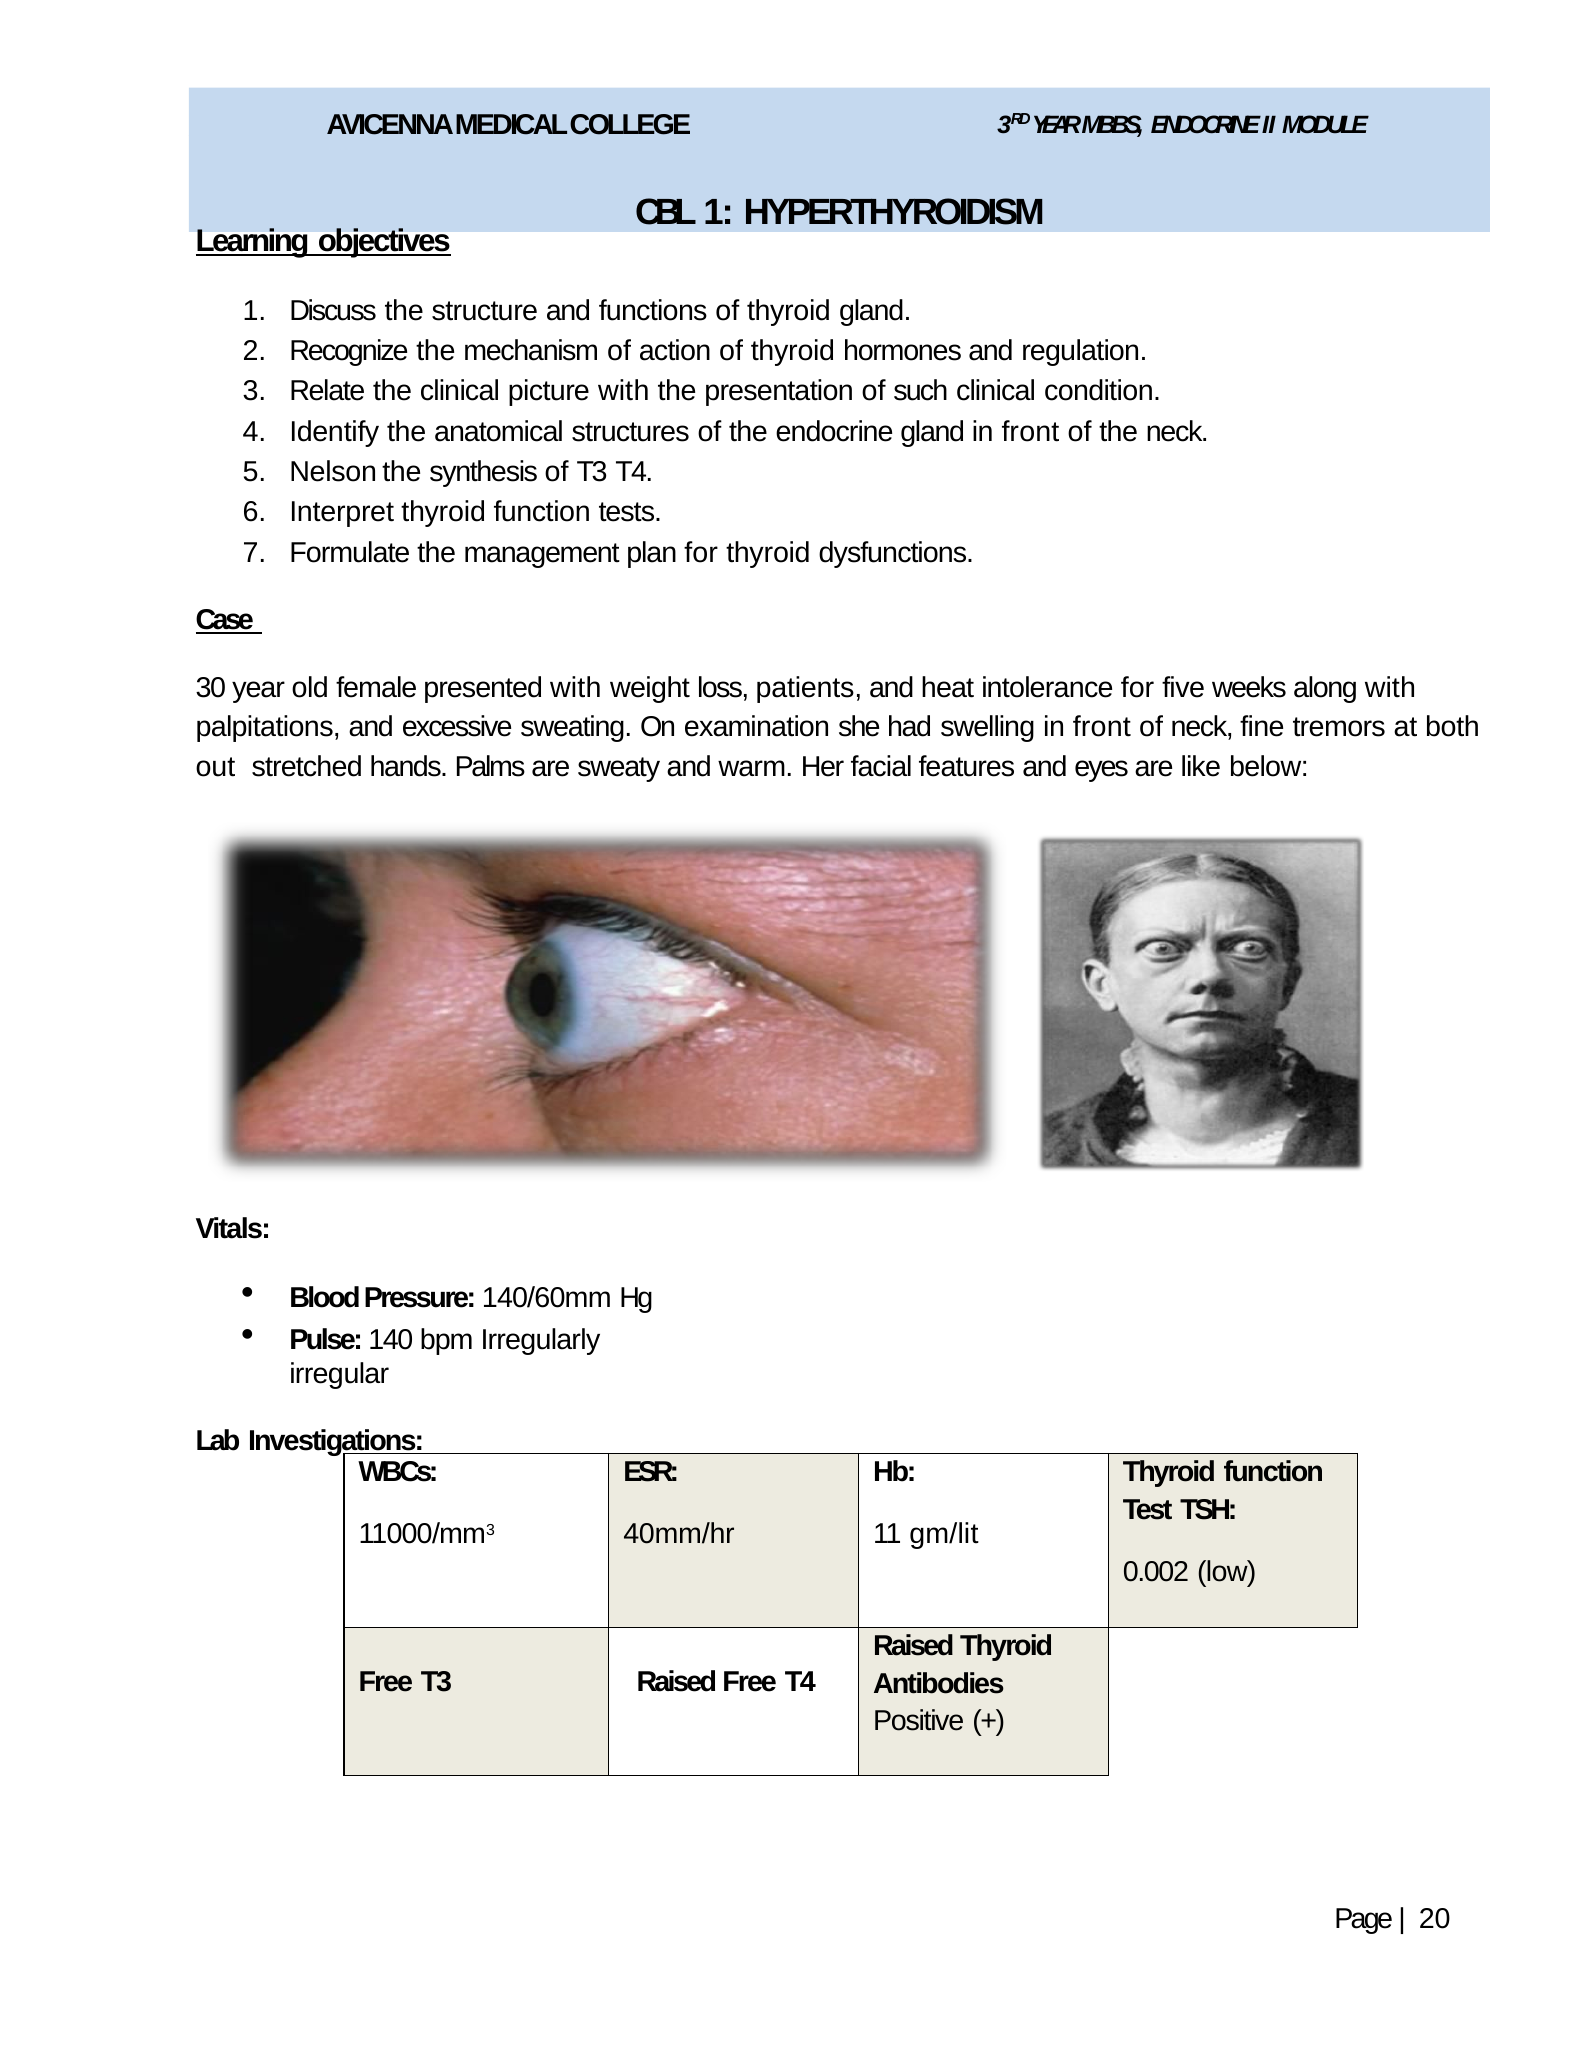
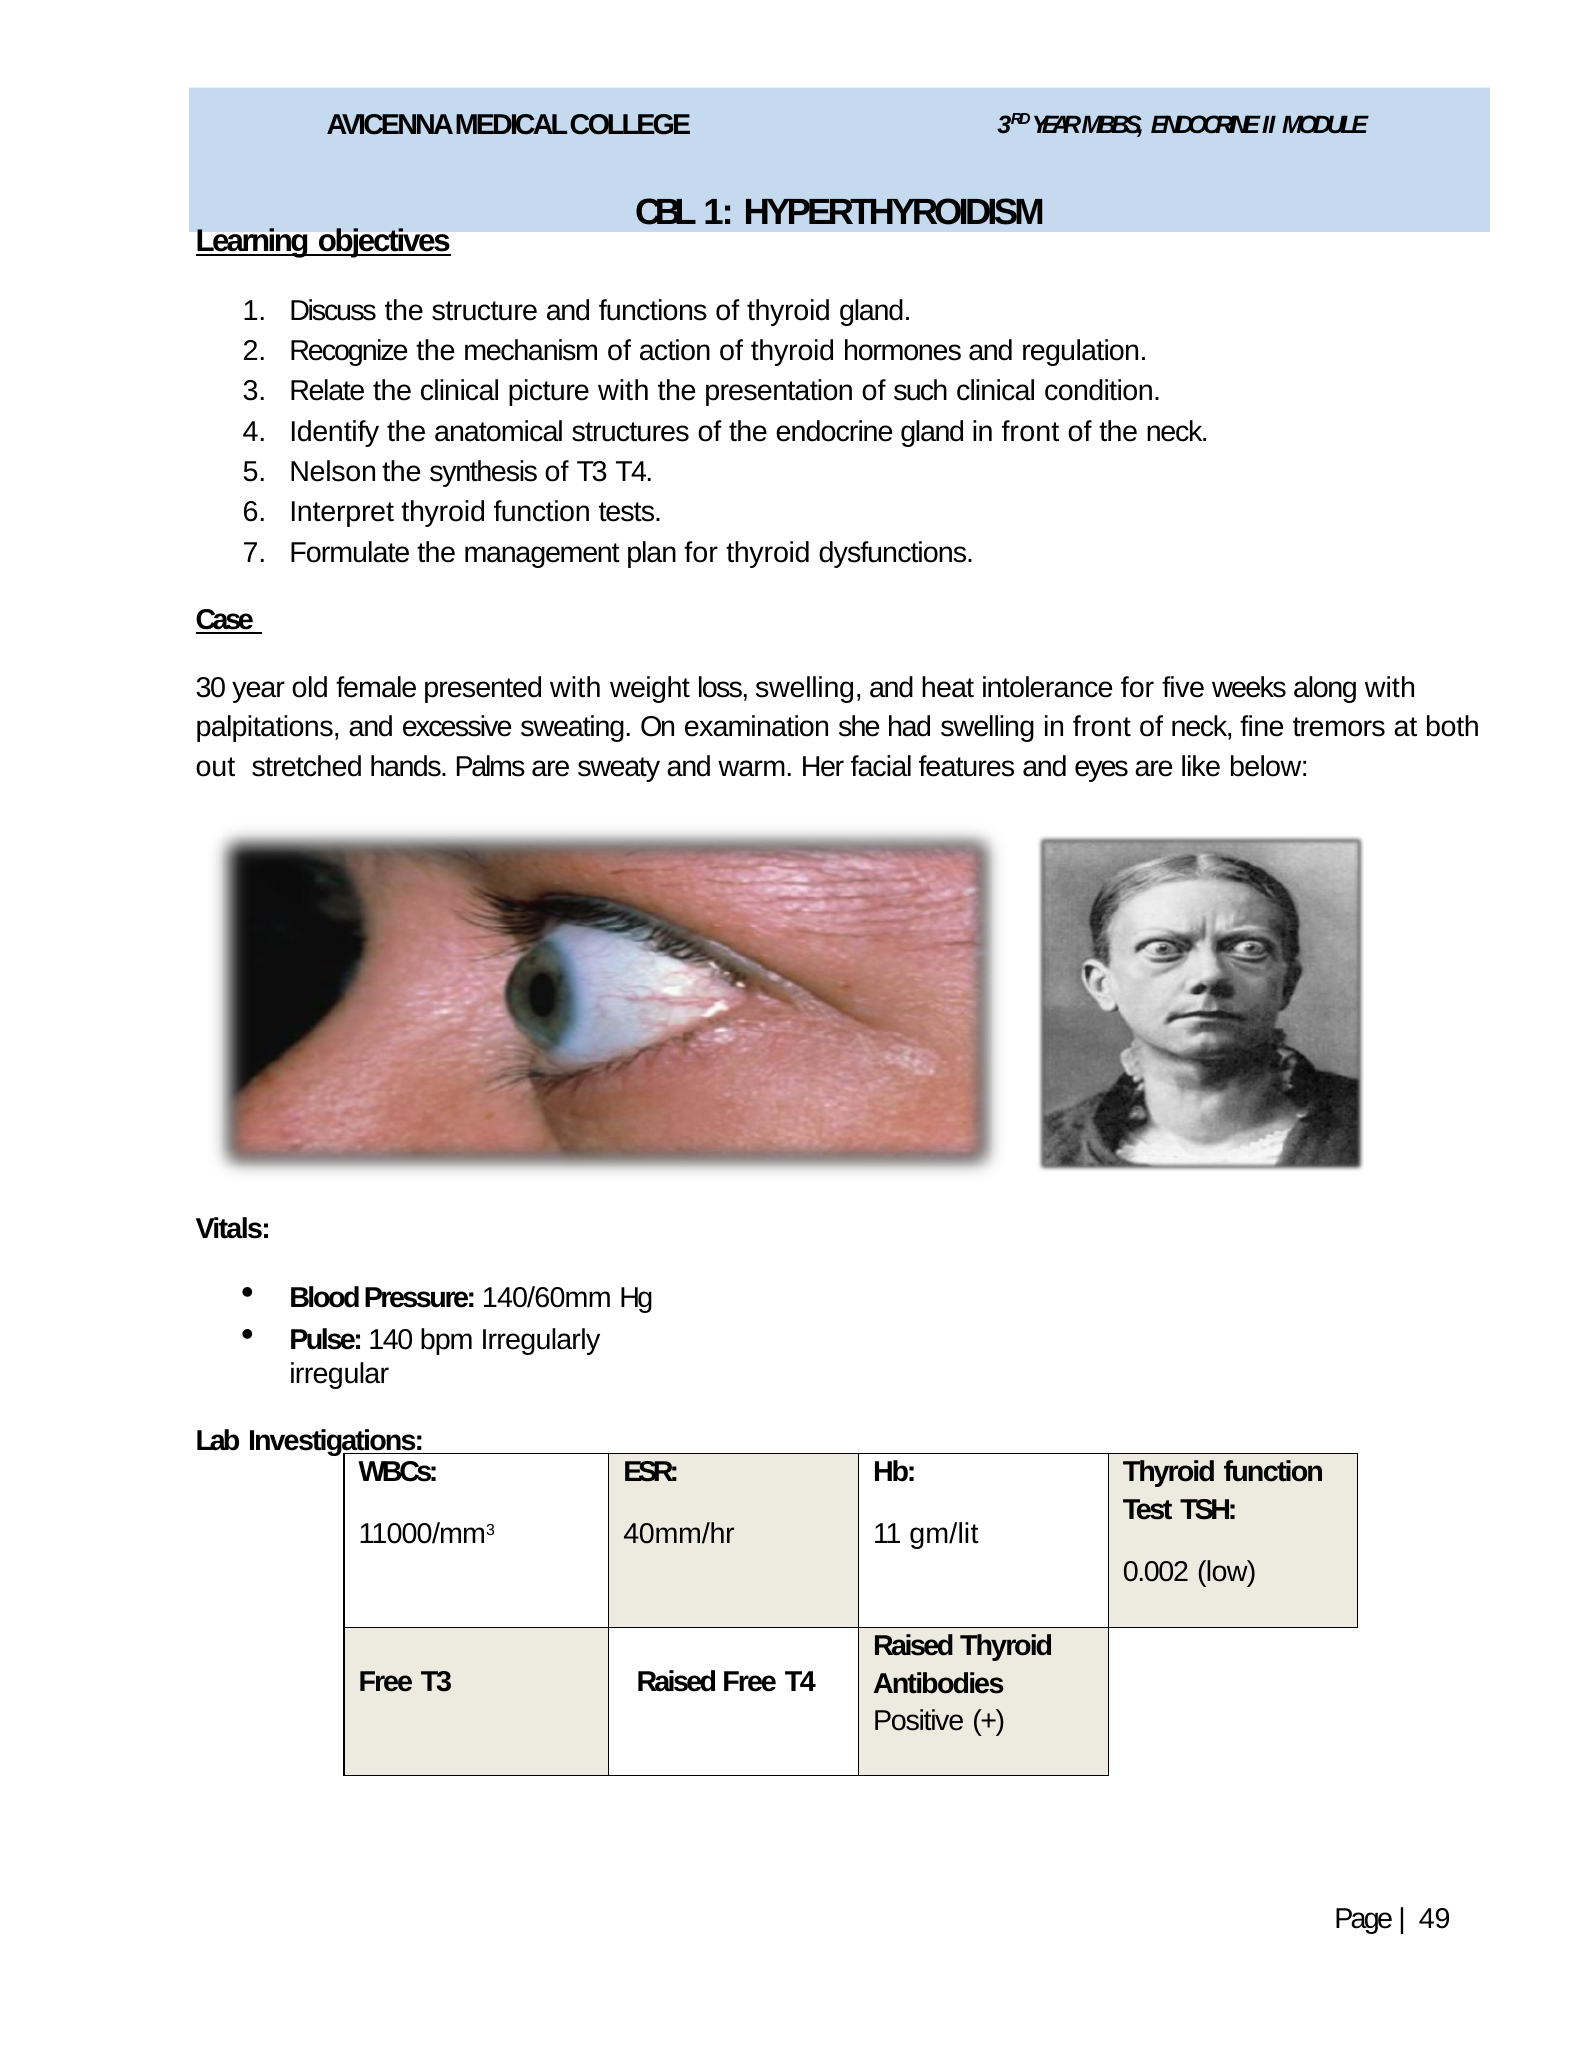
loss patients: patients -> swelling
20: 20 -> 49
